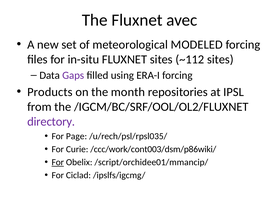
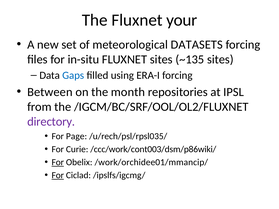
avec: avec -> your
MODELED: MODELED -> DATASETS
~112: ~112 -> ~135
Gaps colour: purple -> blue
Products: Products -> Between
/script/orchidee01/mmancip/: /script/orchidee01/mmancip/ -> /work/orchidee01/mmancip/
For at (58, 176) underline: none -> present
